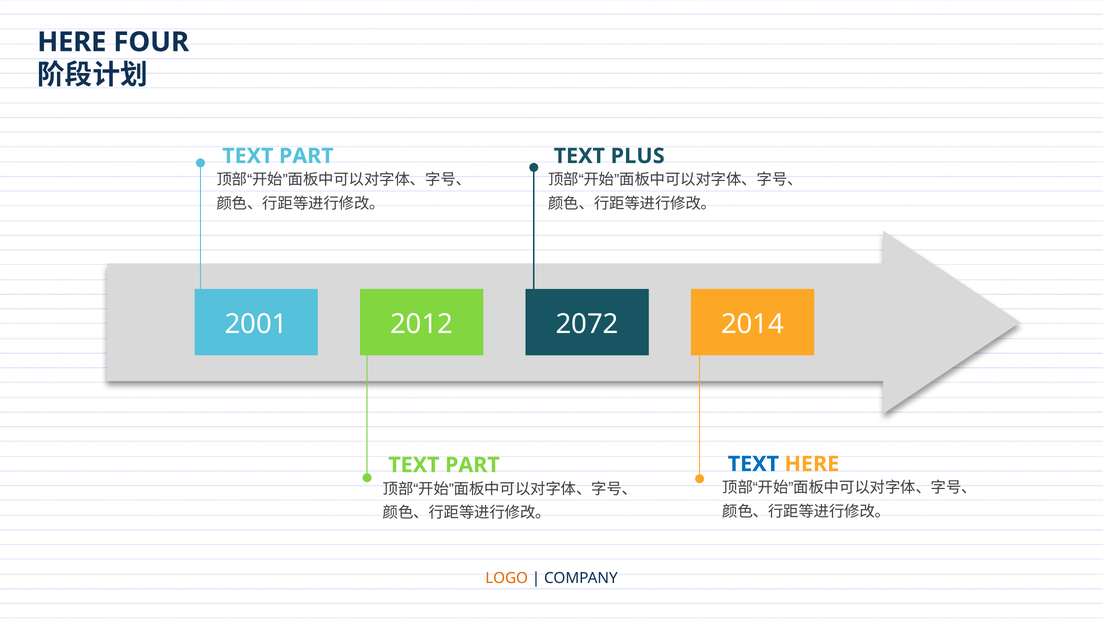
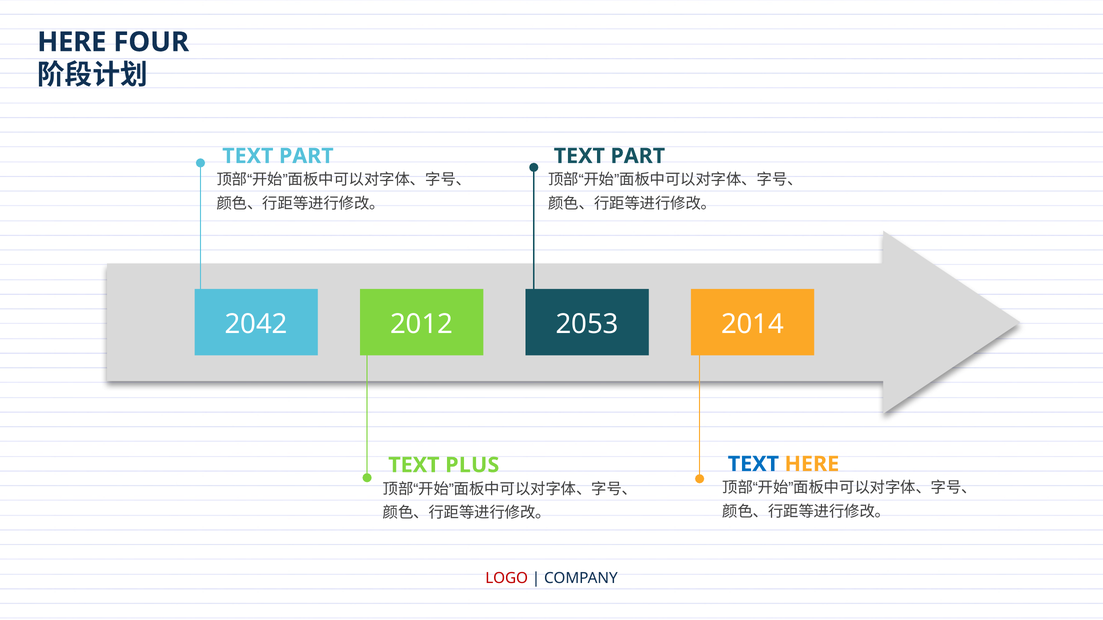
PLUS at (638, 156): PLUS -> PART
2001: 2001 -> 2042
2072: 2072 -> 2053
PART at (472, 465): PART -> PLUS
LOGO colour: orange -> red
